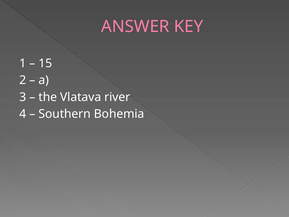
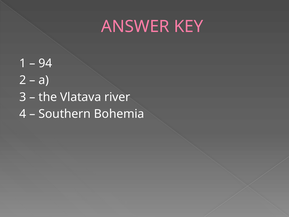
15: 15 -> 94
